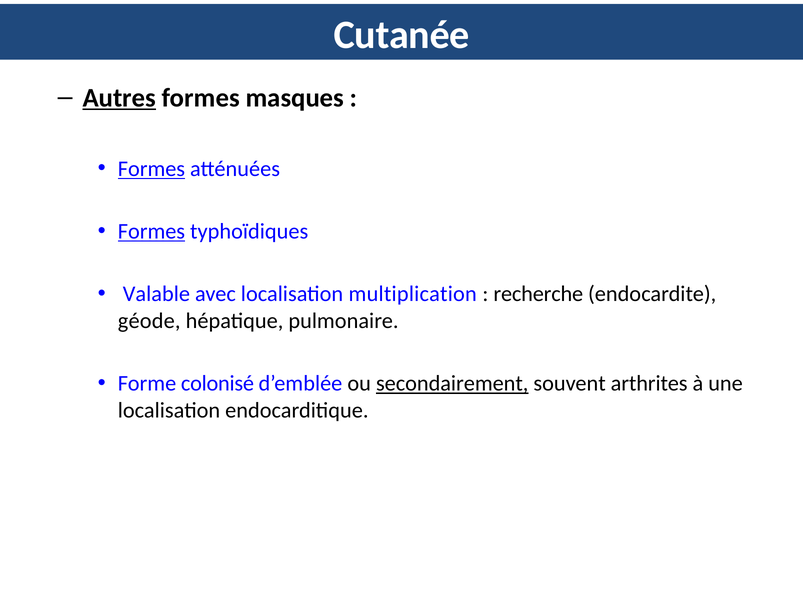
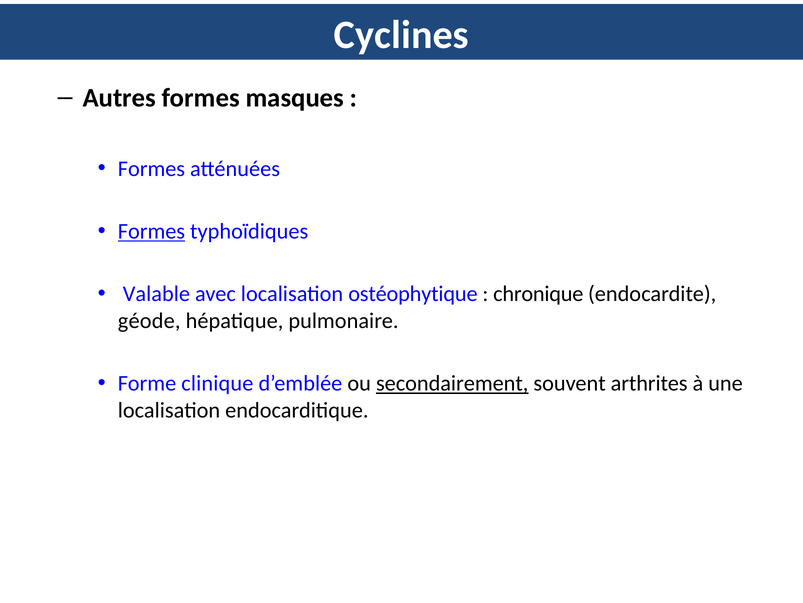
Cutanée: Cutanée -> Cyclines
Autres underline: present -> none
Formes at (151, 169) underline: present -> none
multiplication: multiplication -> ostéophytique
recherche: recherche -> chronique
colonisé: colonisé -> clinique
